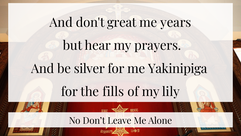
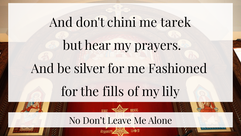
great: great -> chini
years: years -> tarek
Yakinipiga: Yakinipiga -> Fashioned
